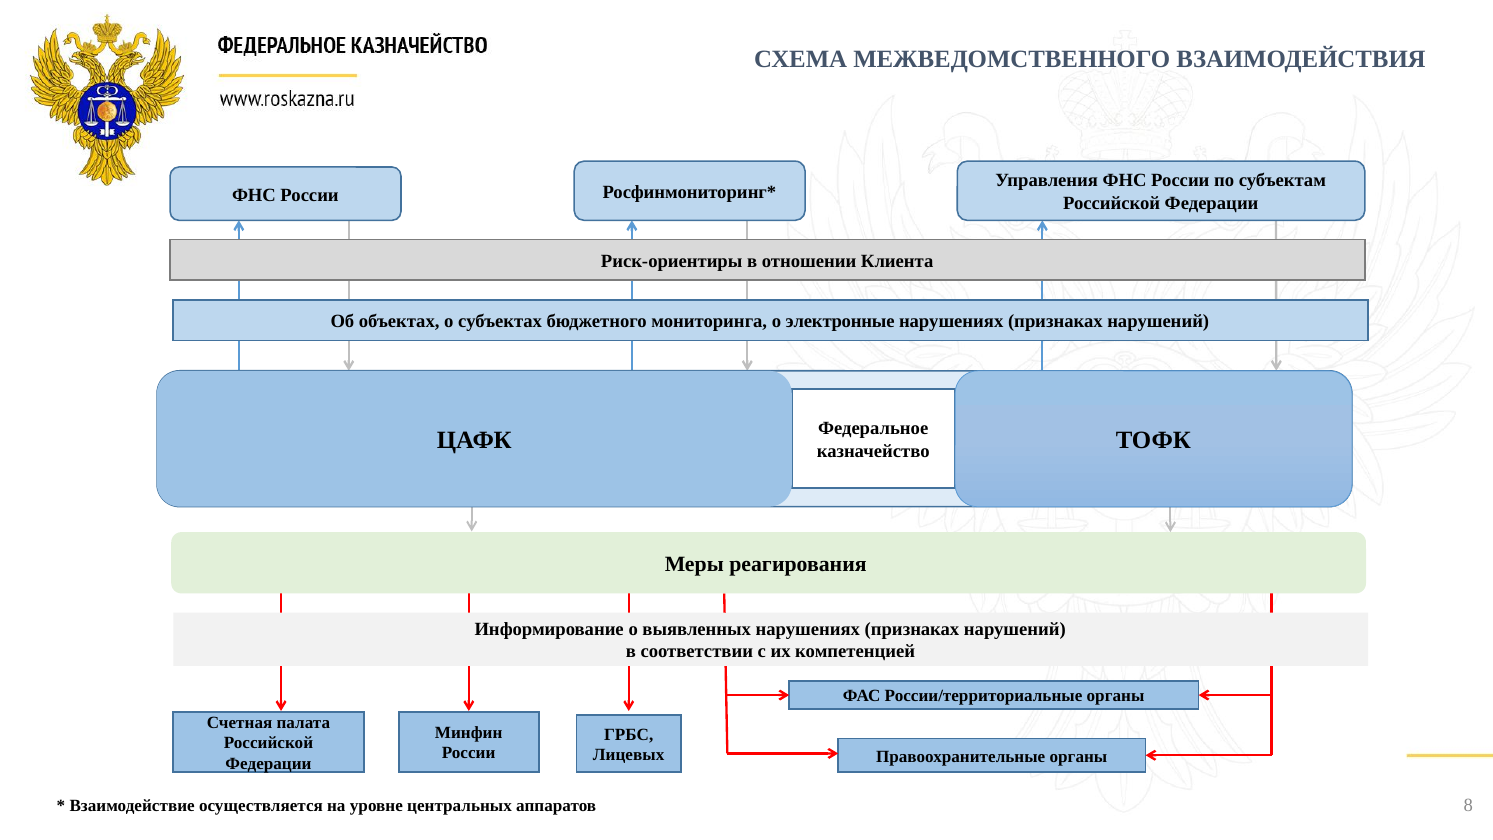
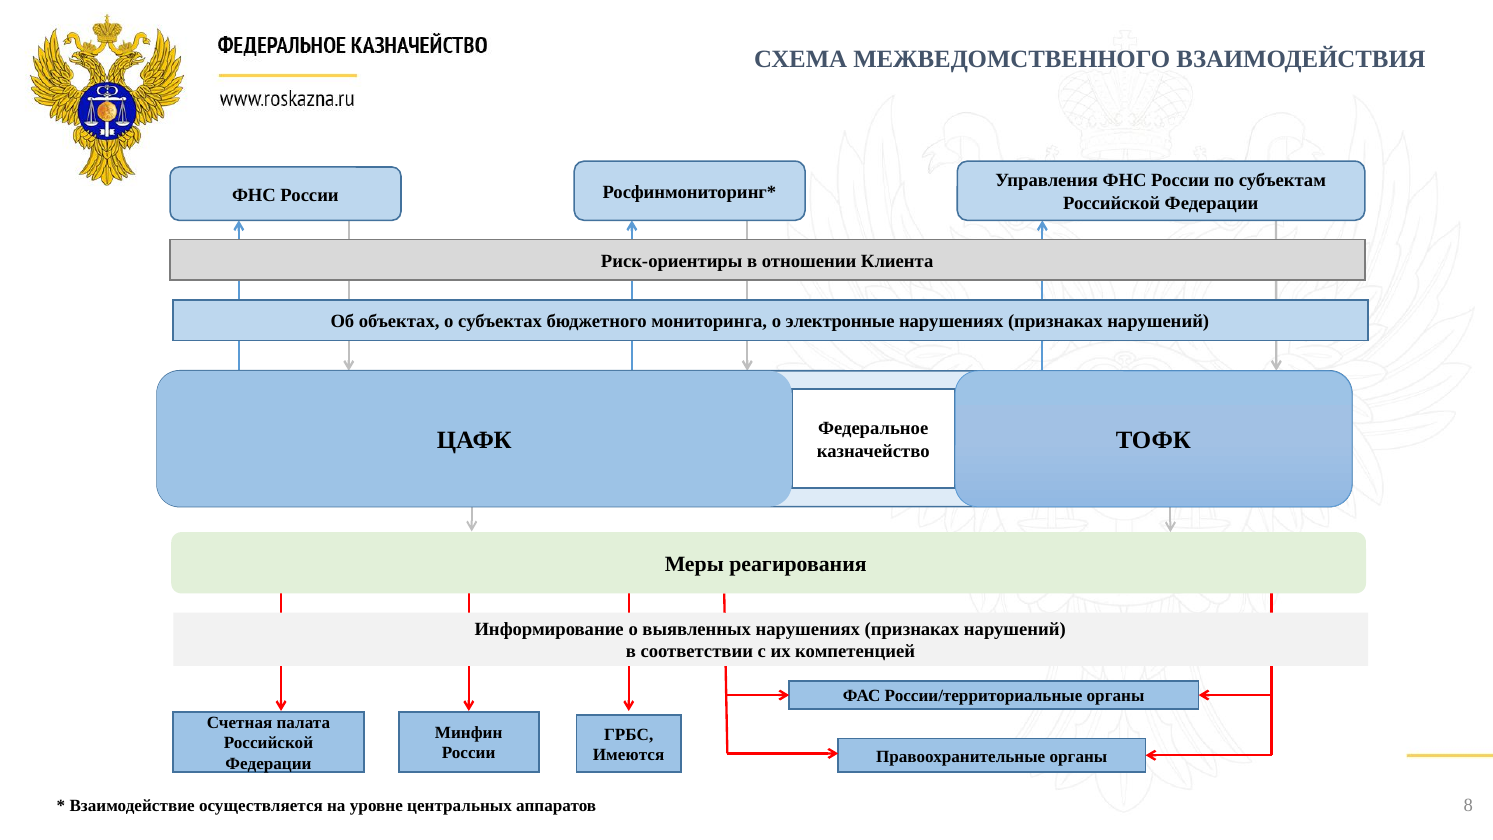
Лицевых: Лицевых -> Имеются
